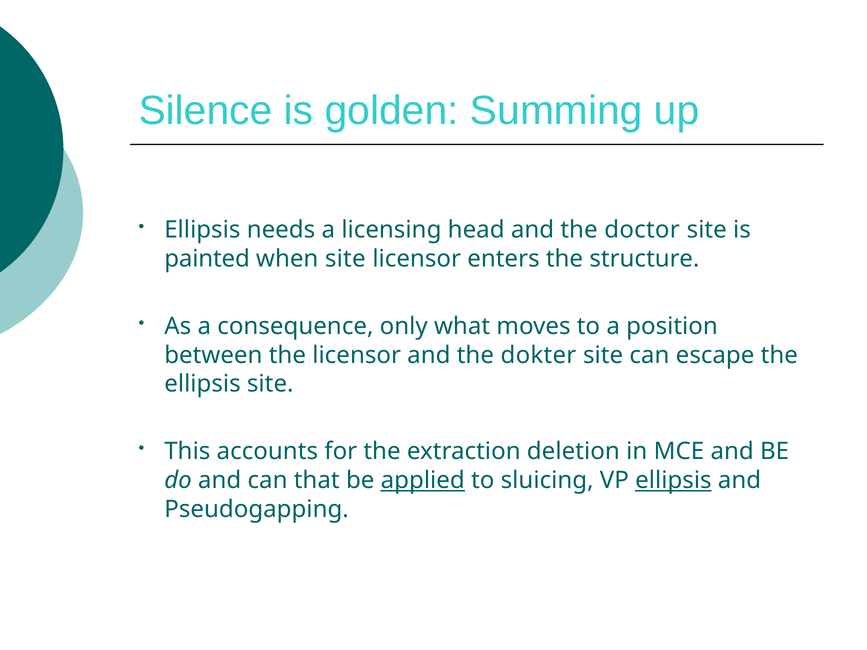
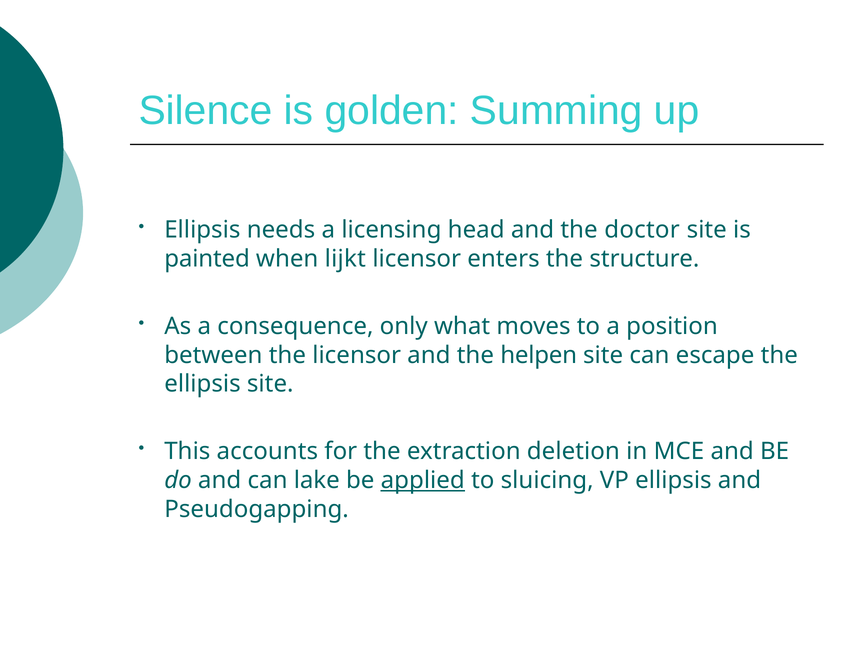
when site: site -> lijkt
dokter: dokter -> helpen
that: that -> lake
ellipsis at (673, 481) underline: present -> none
